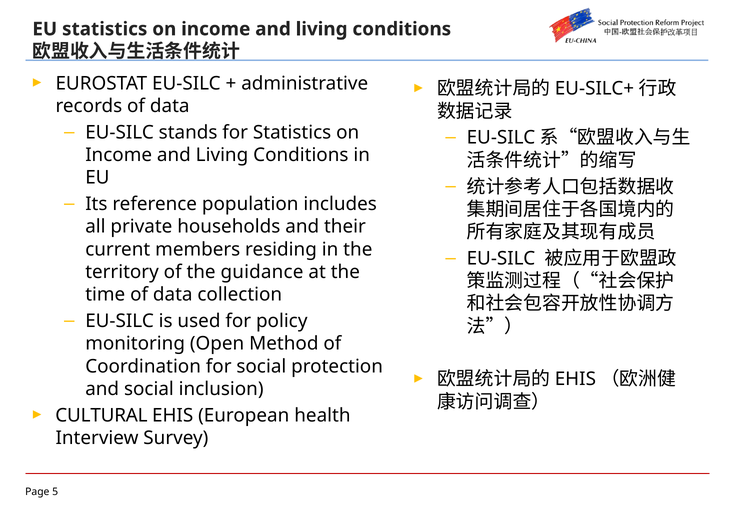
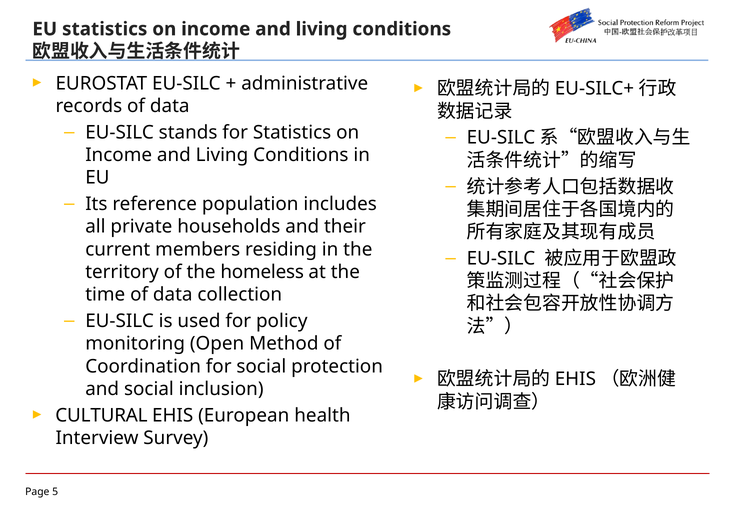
guidance: guidance -> homeless
